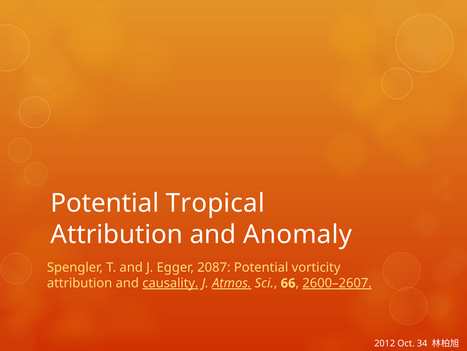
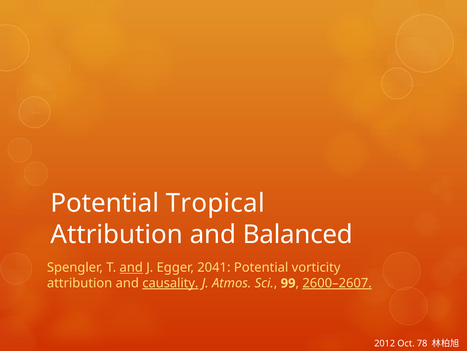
Anomaly: Anomaly -> Balanced
and at (131, 267) underline: none -> present
2087: 2087 -> 2041
Atmos underline: present -> none
66: 66 -> 99
34: 34 -> 78
